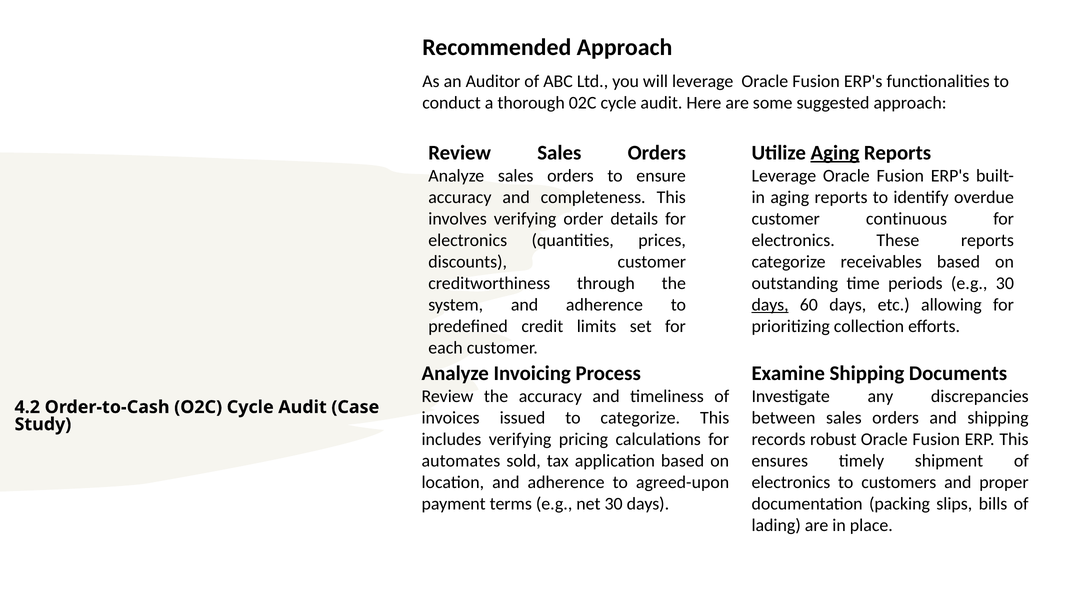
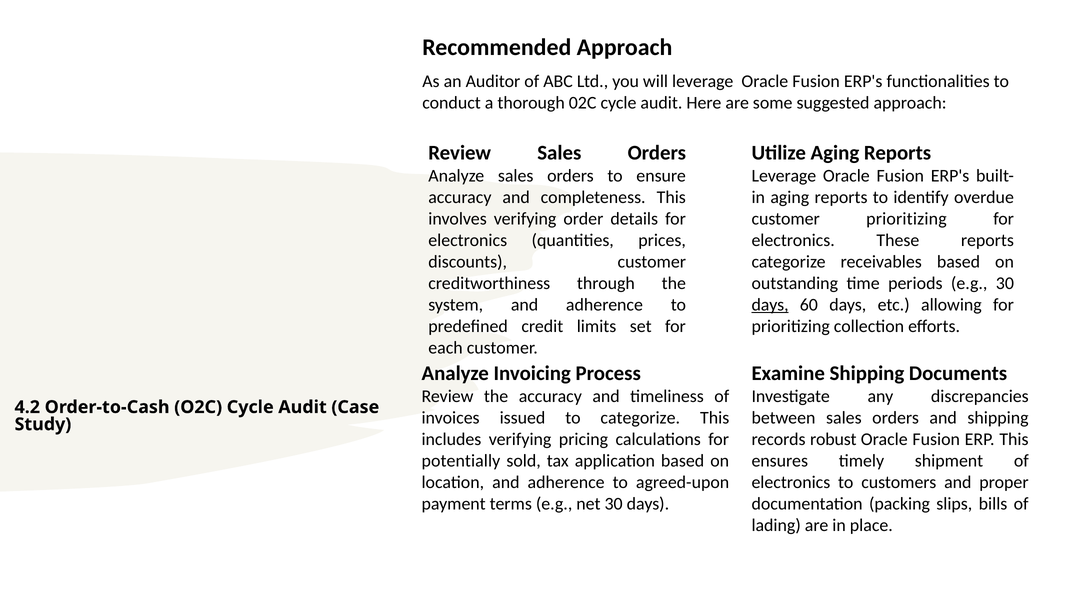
Aging at (835, 153) underline: present -> none
customer continuous: continuous -> prioritizing
automates: automates -> potentially
